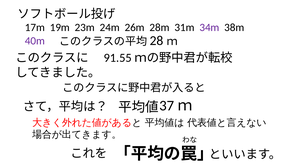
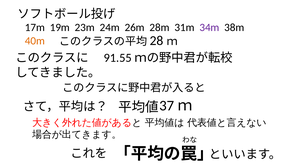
40m colour: purple -> orange
